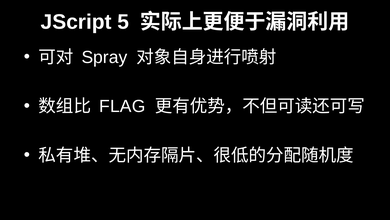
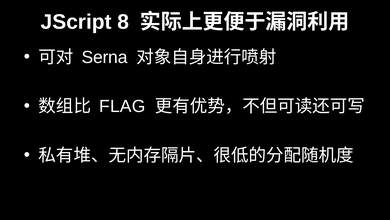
5: 5 -> 8
Spray: Spray -> Serna
